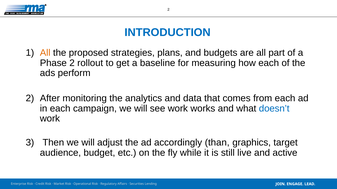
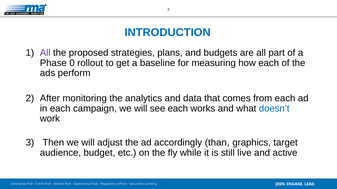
All at (45, 53) colour: orange -> purple
Phase 2: 2 -> 0
see work: work -> each
